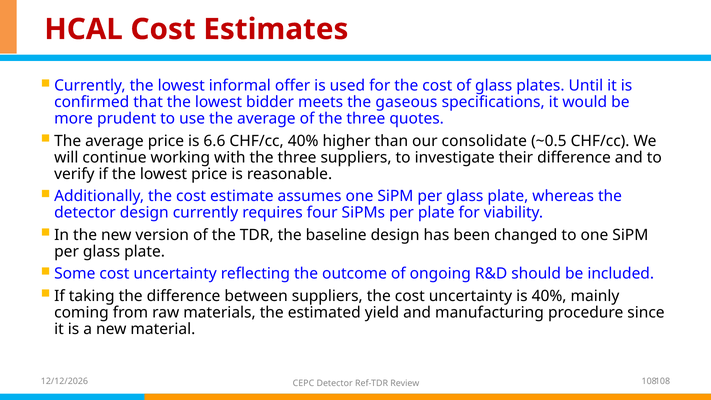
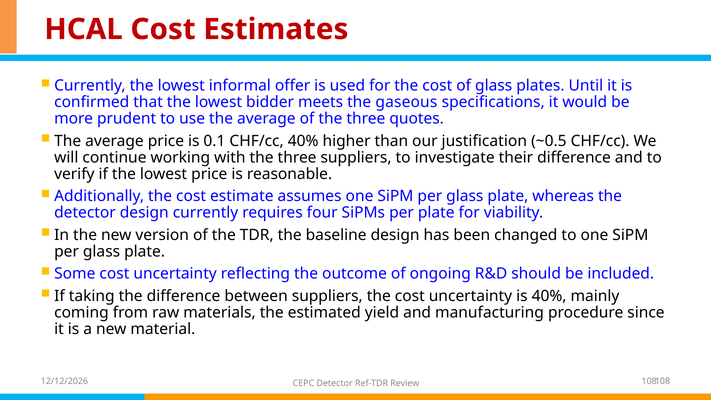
6.6: 6.6 -> 0.1
consolidate: consolidate -> justification
